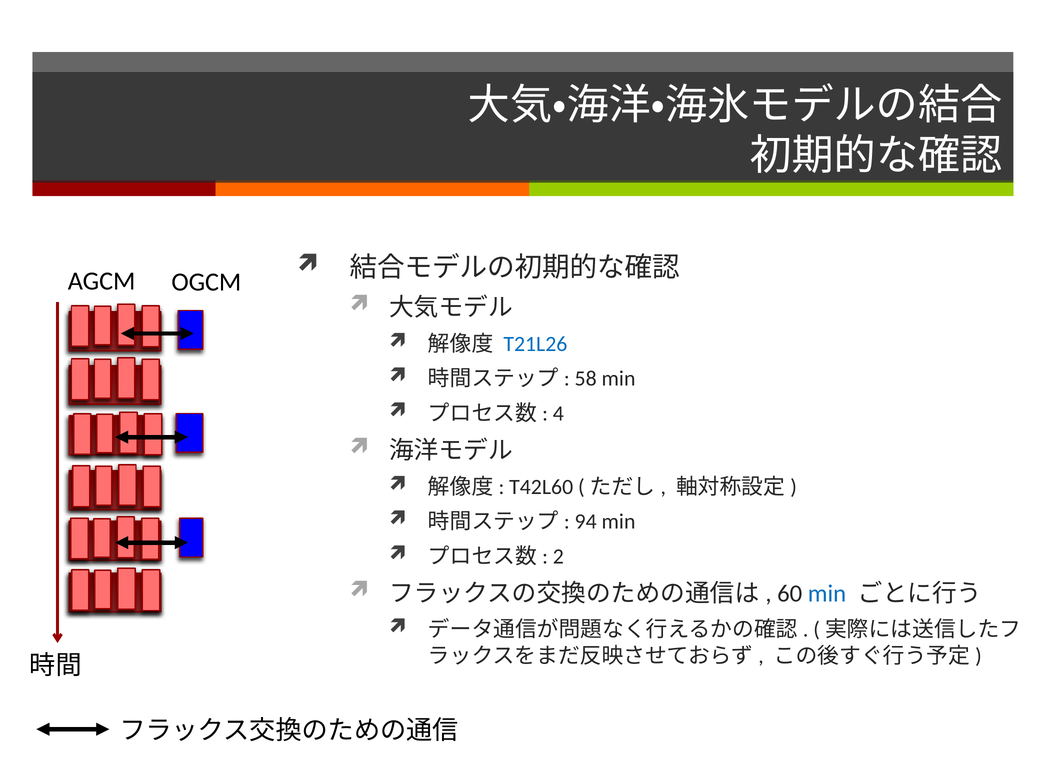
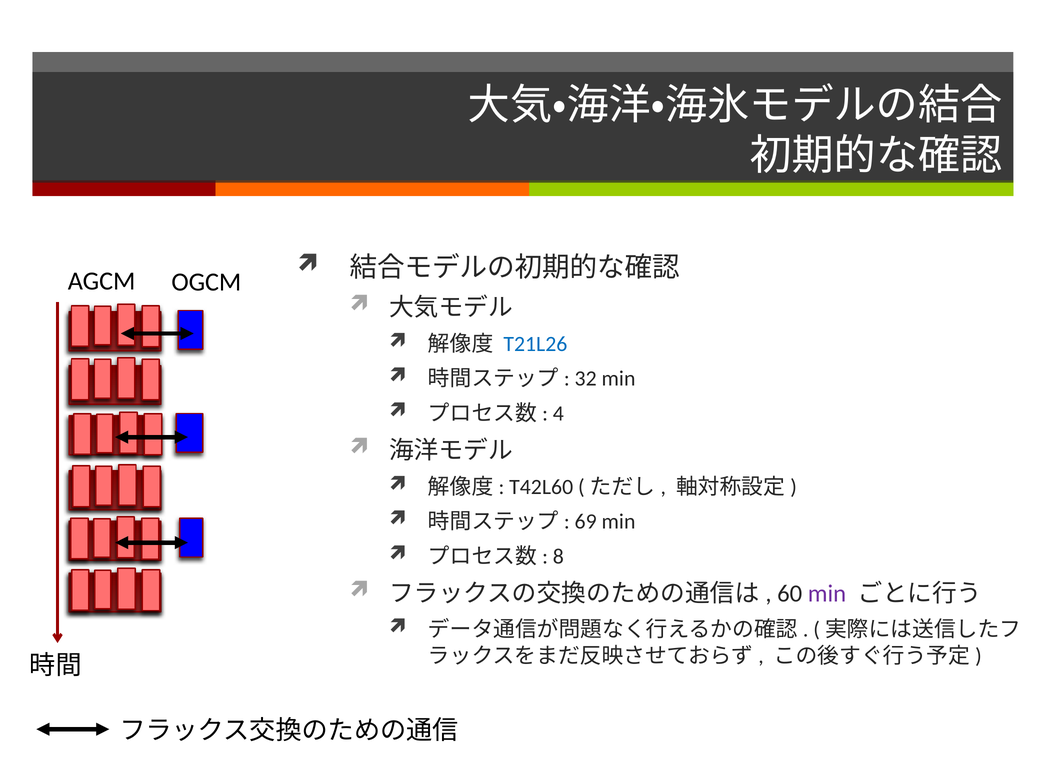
58: 58 -> 32
94: 94 -> 69
2: 2 -> 8
min at (827, 594) colour: blue -> purple
